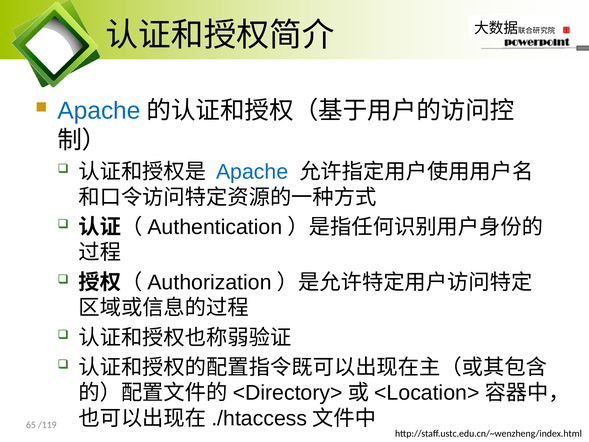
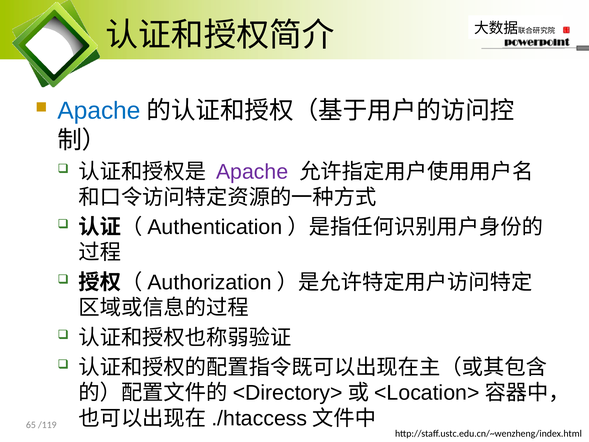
Apache at (252, 172) colour: blue -> purple
